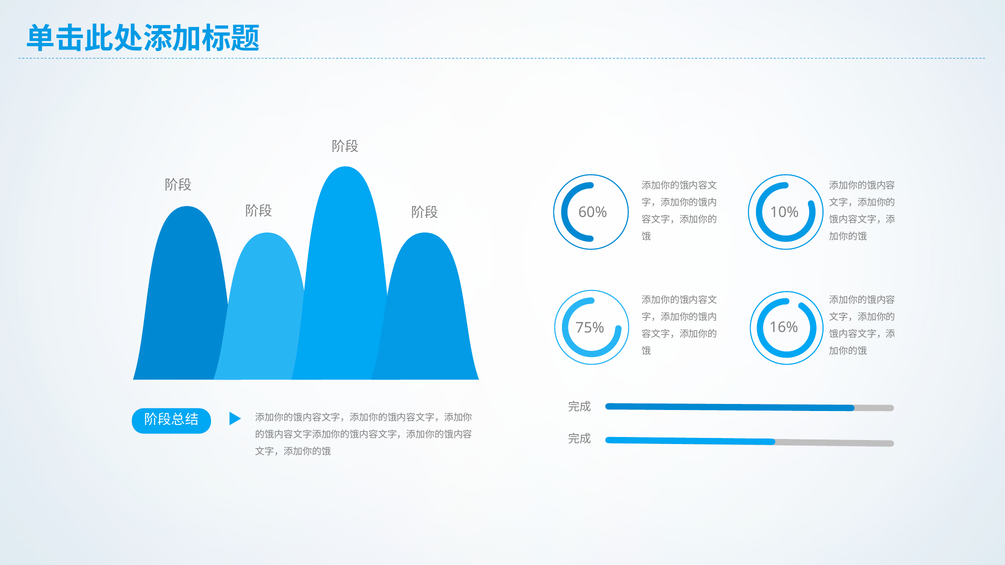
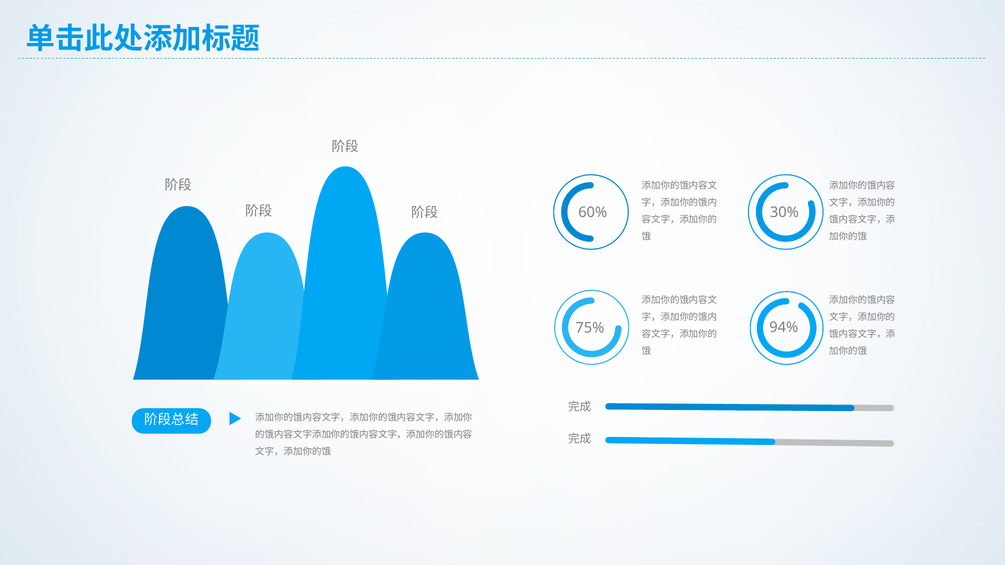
10%: 10% -> 30%
16%: 16% -> 94%
